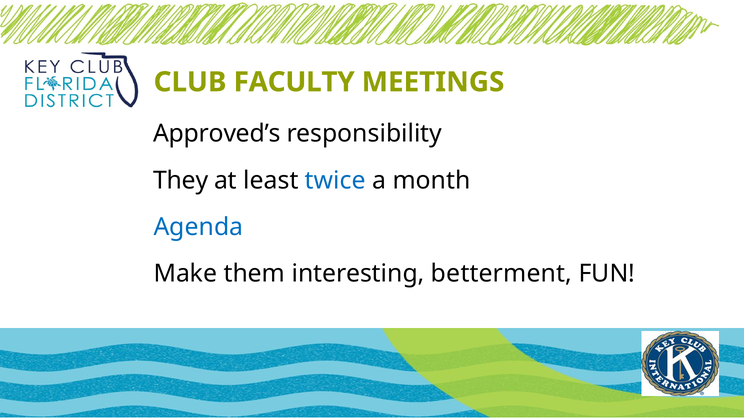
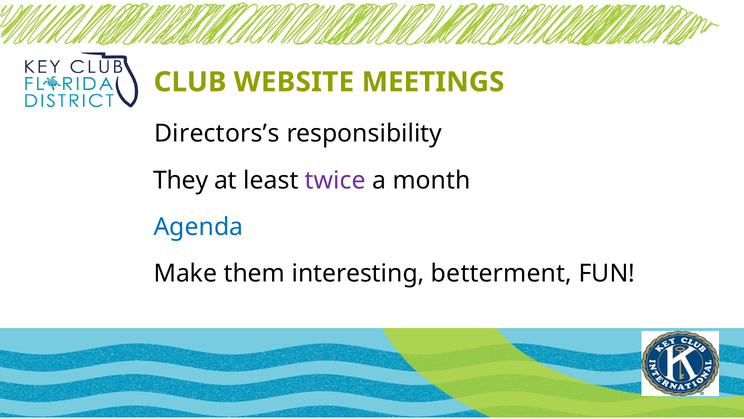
FACULTY: FACULTY -> WEBSITE
Approved’s: Approved’s -> Directors’s
twice colour: blue -> purple
